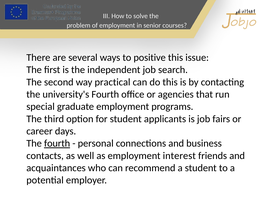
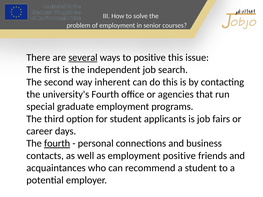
several underline: none -> present
practical: practical -> inherent
employment interest: interest -> positive
